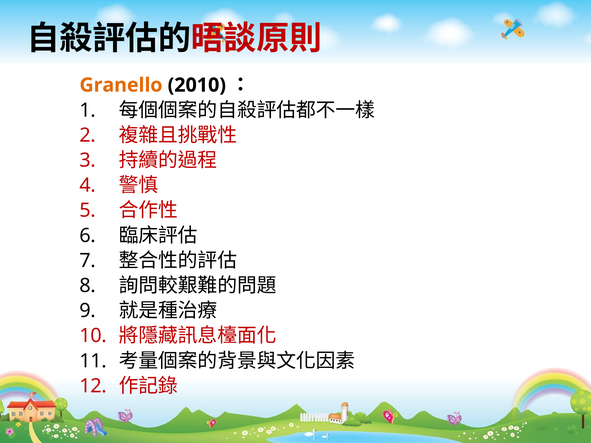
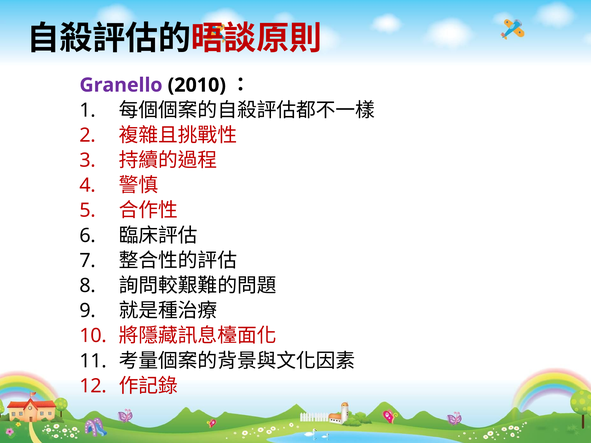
Granello colour: orange -> purple
